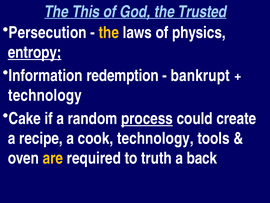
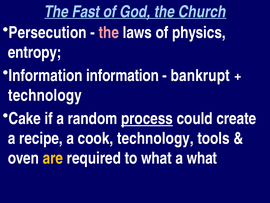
This: This -> Fast
Trusted: Trusted -> Church
the at (109, 33) colour: yellow -> pink
entropy underline: present -> none
Information redemption: redemption -> information
to truth: truth -> what
a back: back -> what
